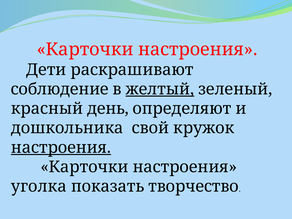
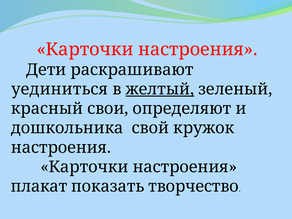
соблюдение: соблюдение -> уединиться
день: день -> свои
настроения at (61, 147) underline: present -> none
уголка: уголка -> плакат
